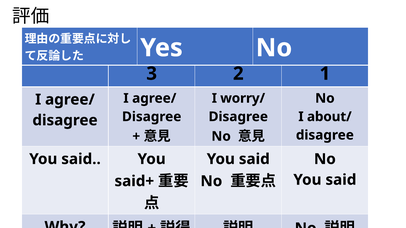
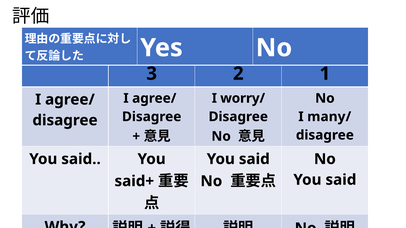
about/: about/ -> many/
